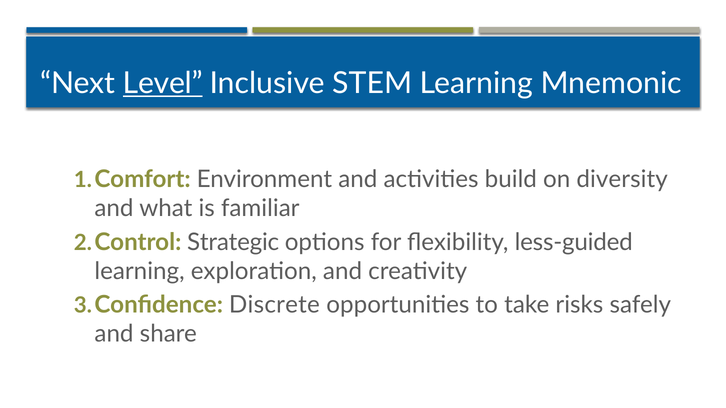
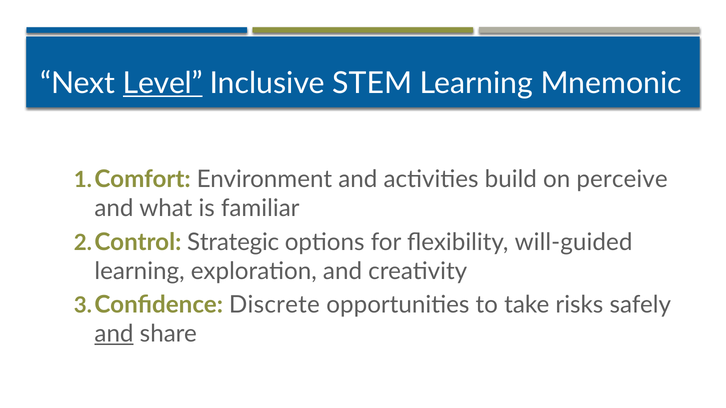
diversity: diversity -> perceive
less-guided: less-guided -> will-guided
and at (114, 334) underline: none -> present
